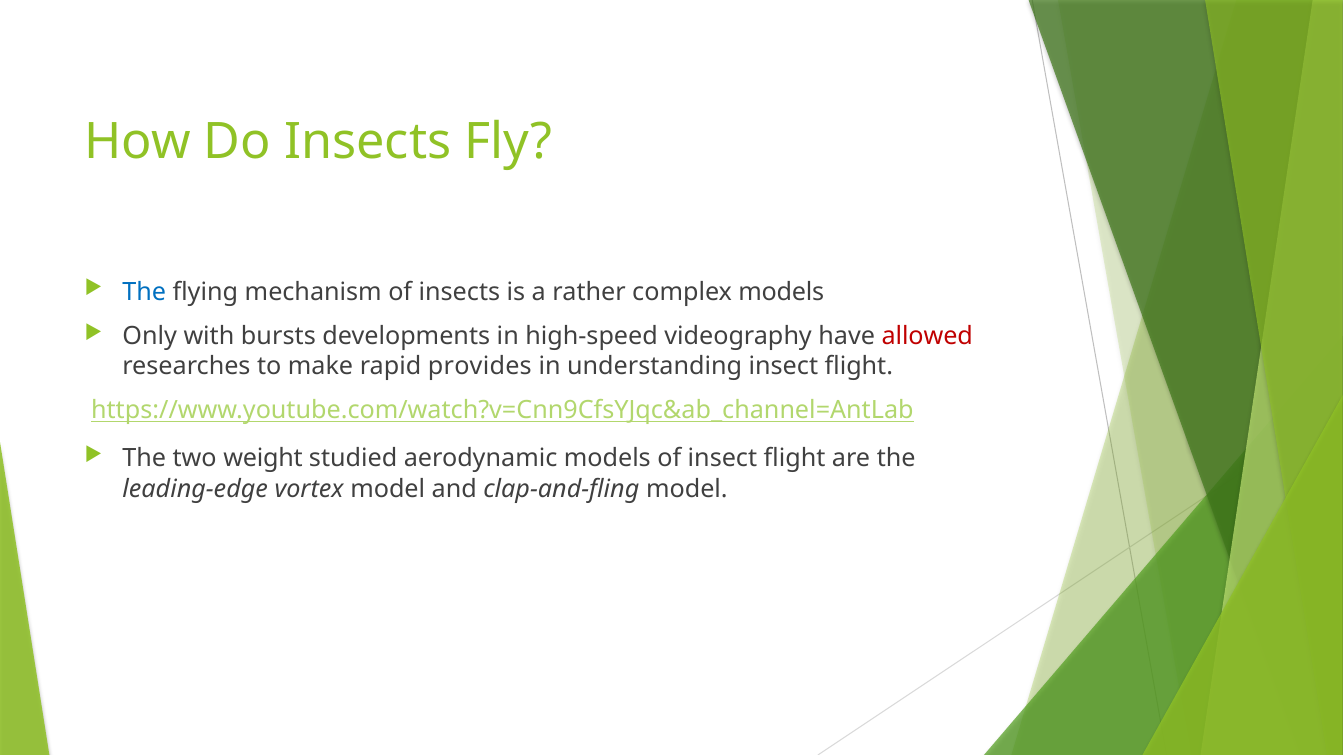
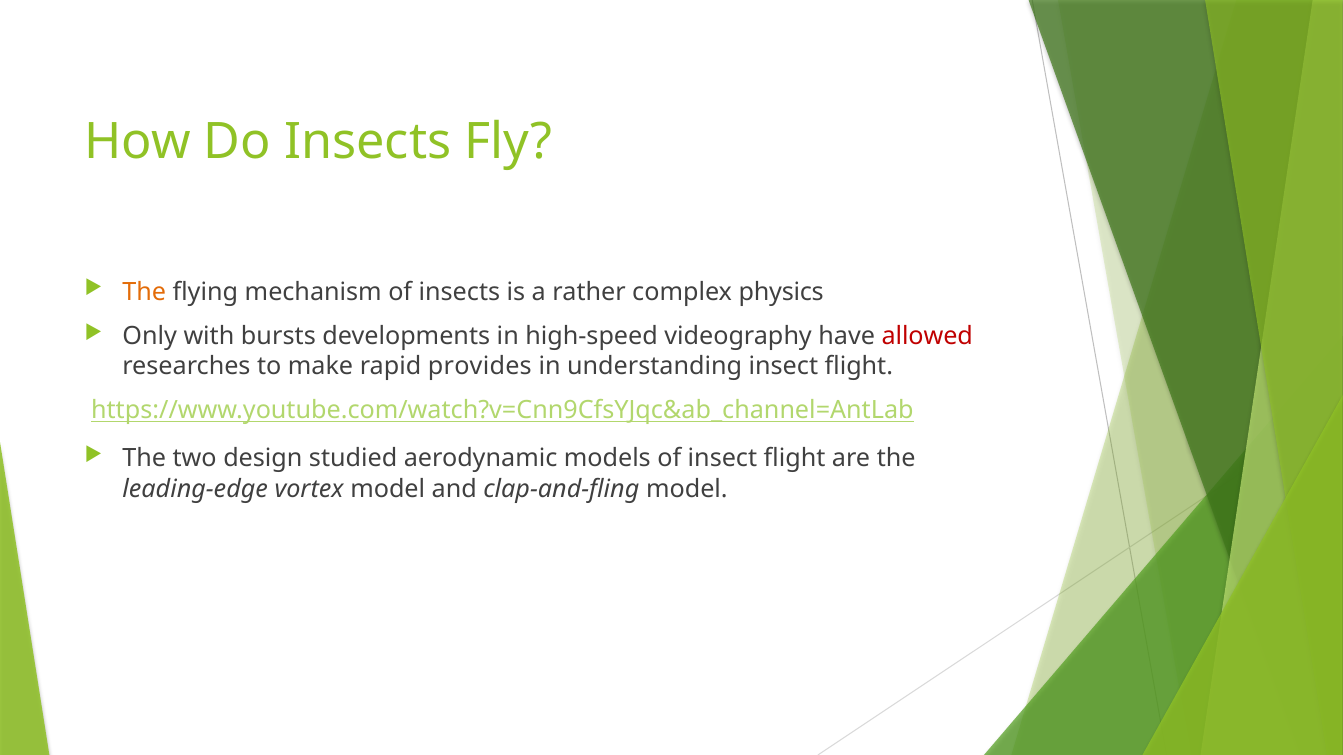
The at (144, 292) colour: blue -> orange
complex models: models -> physics
weight: weight -> design
